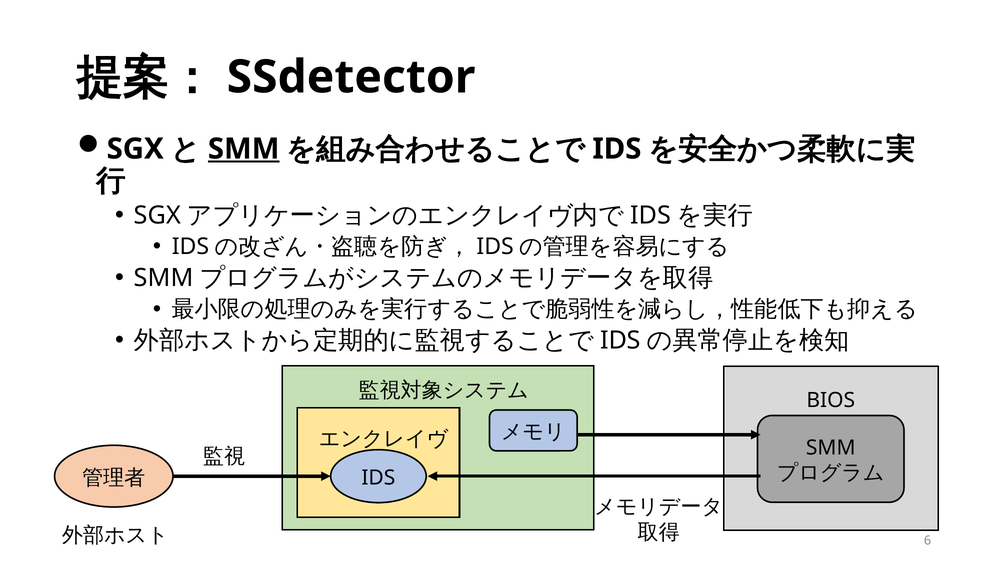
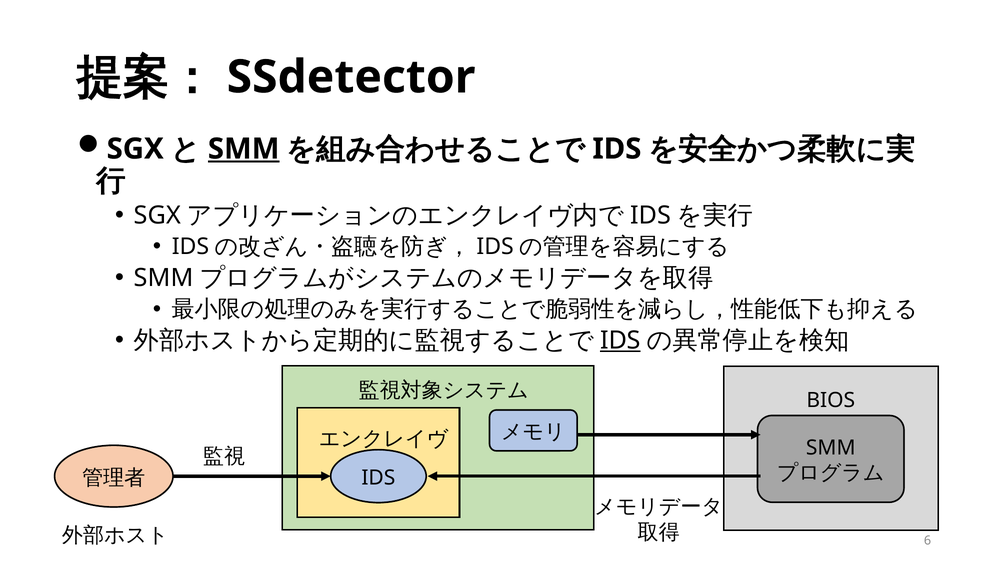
IDS at (620, 341) underline: none -> present
